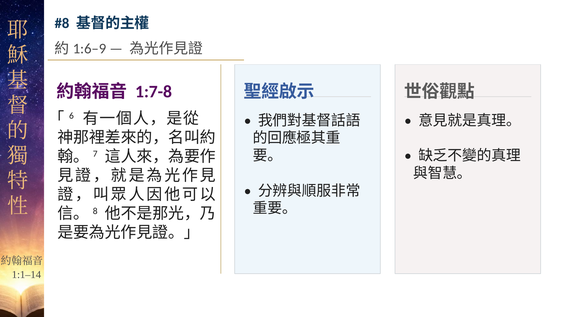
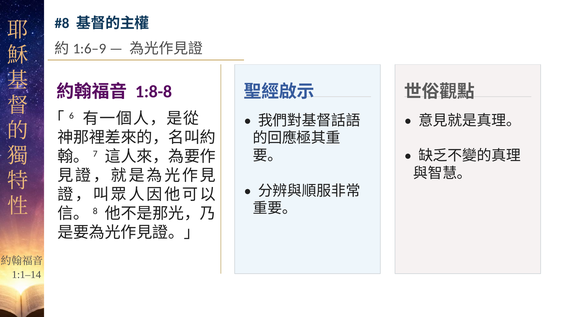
1:7-8: 1:7-8 -> 1:8-8
